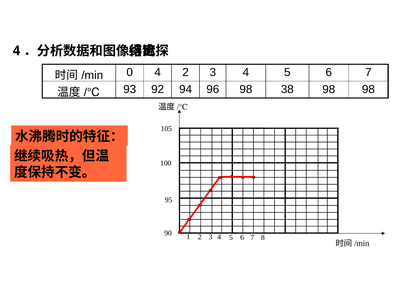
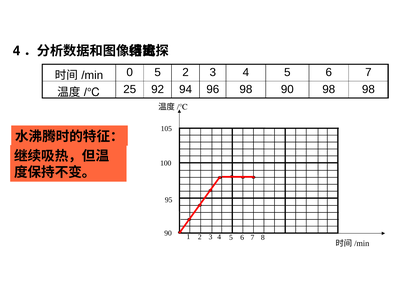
0 4: 4 -> 5
93: 93 -> 25
98 38: 38 -> 90
